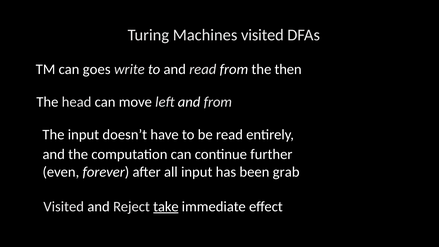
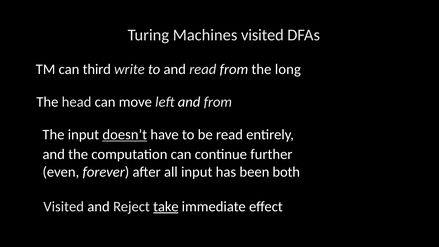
goes: goes -> third
then: then -> long
doesn’t underline: none -> present
grab: grab -> both
